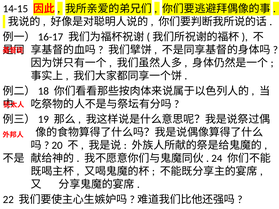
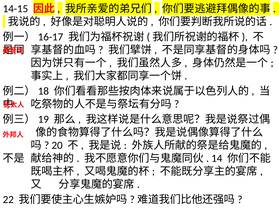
24: 24 -> 14
